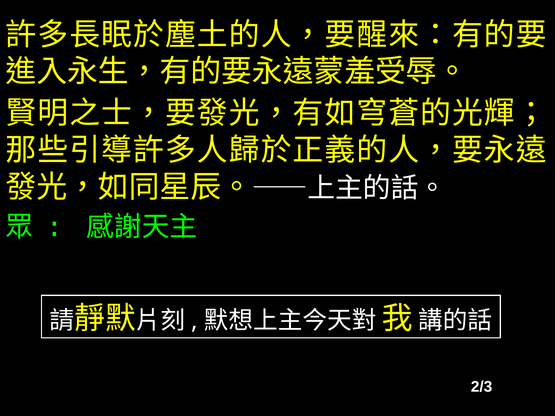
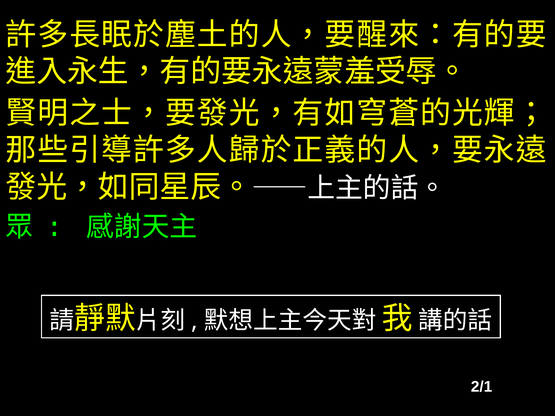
2/3: 2/3 -> 2/1
